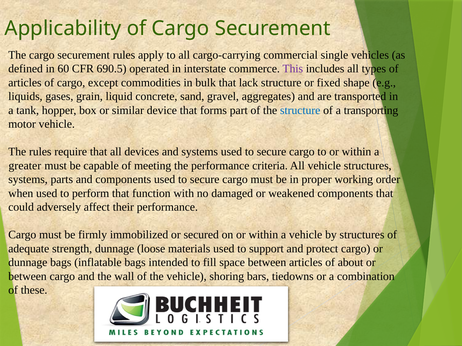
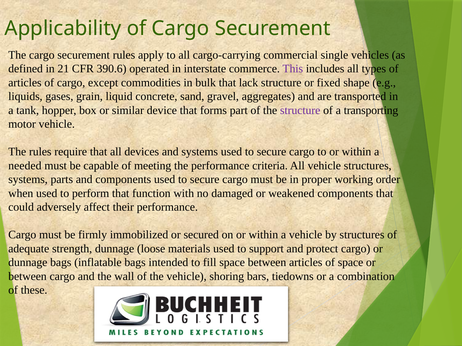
60: 60 -> 21
690.5: 690.5 -> 390.6
structure at (300, 110) colour: blue -> purple
greater: greater -> needed
of about: about -> space
